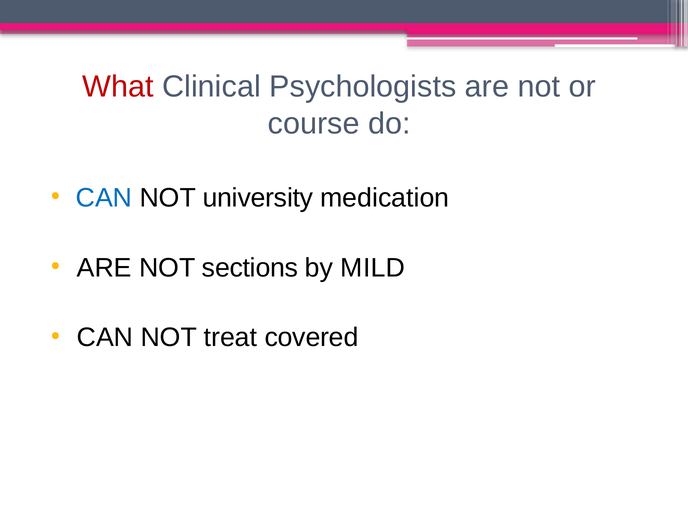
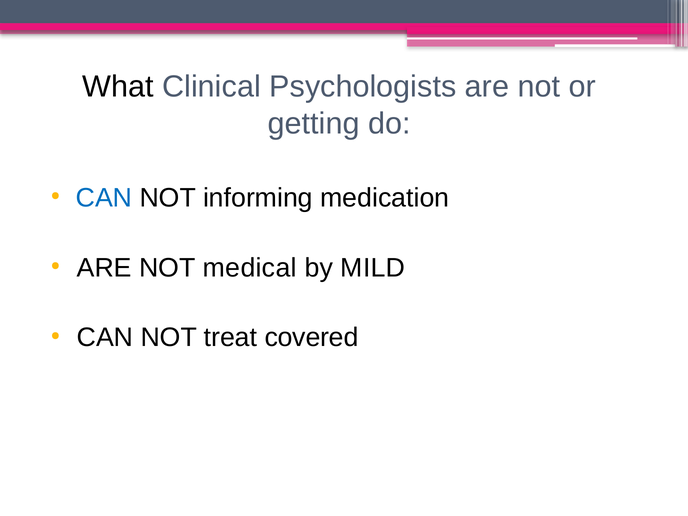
What colour: red -> black
course: course -> getting
university: university -> informing
sections: sections -> medical
